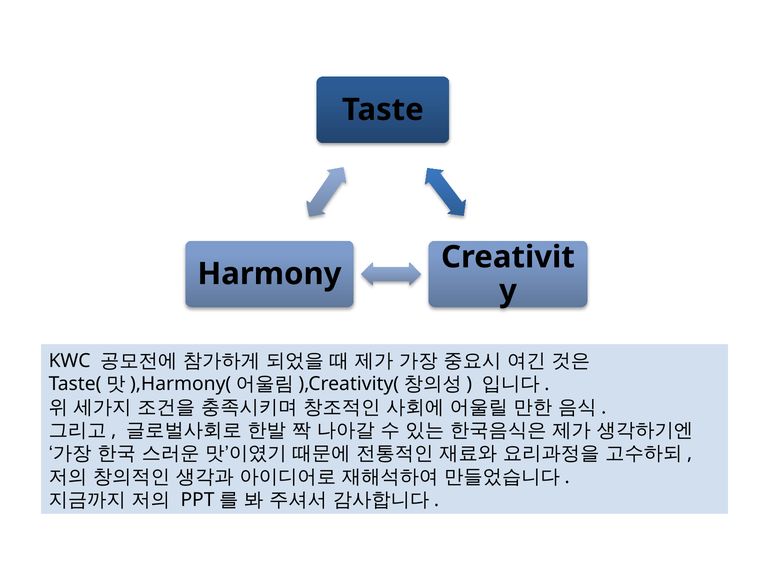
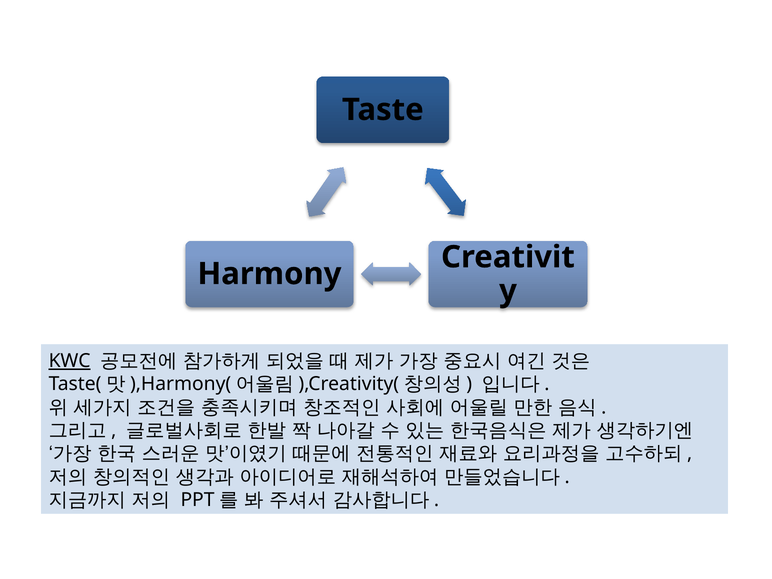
KWC underline: none -> present
